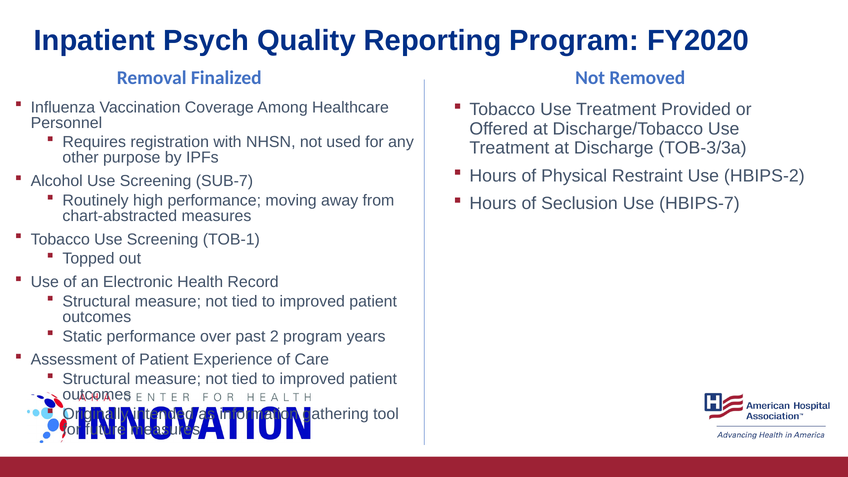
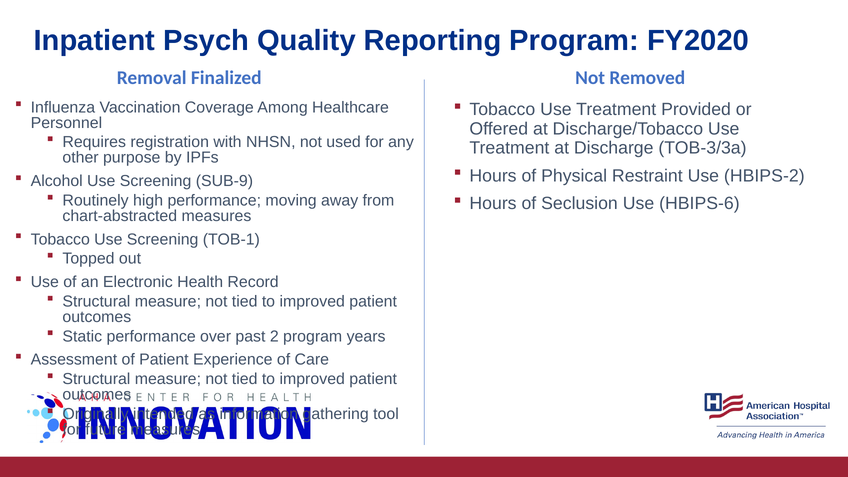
SUB-7: SUB-7 -> SUB-9
HBIPS-7: HBIPS-7 -> HBIPS-6
